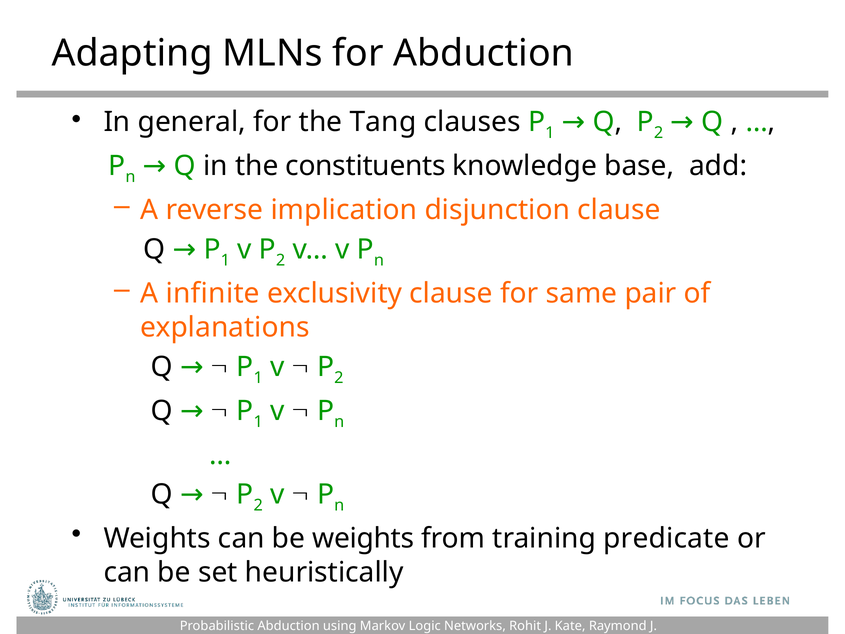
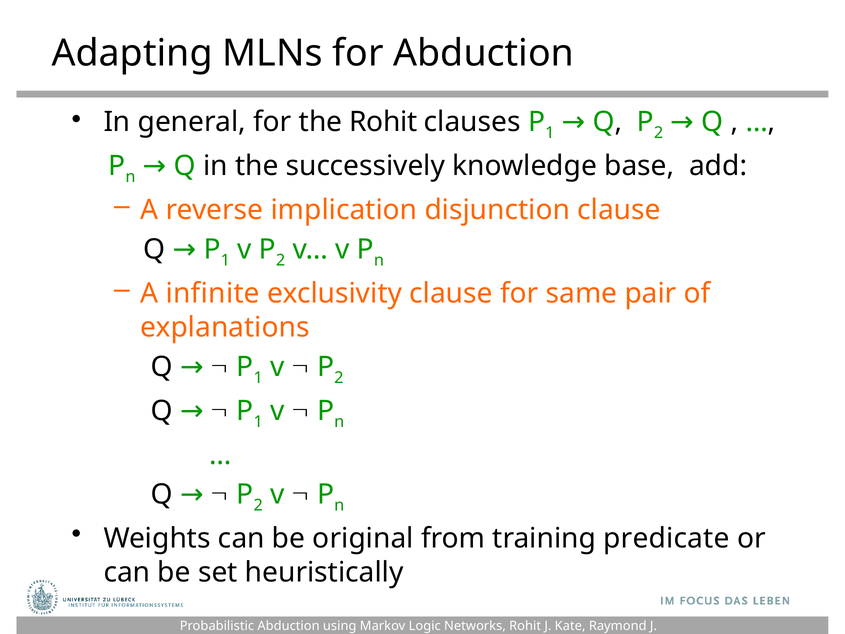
the Tang: Tang -> Rohit
constituents: constituents -> successively
be weights: weights -> original
